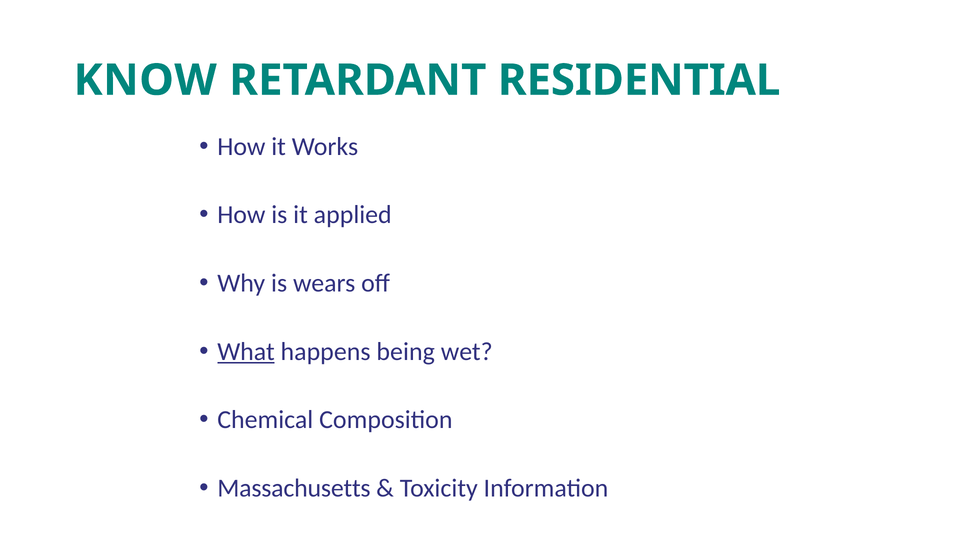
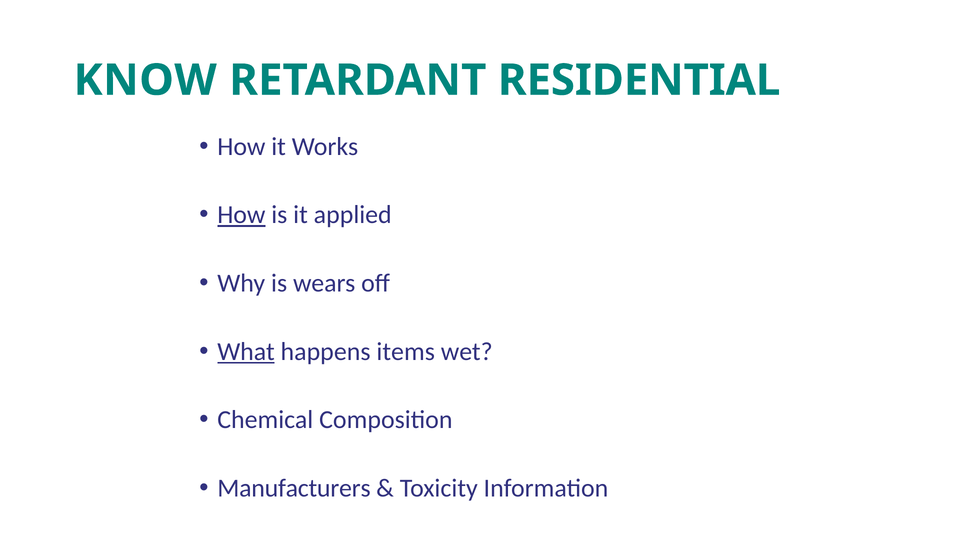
How at (241, 215) underline: none -> present
being: being -> items
Massachusetts: Massachusetts -> Manufacturers
